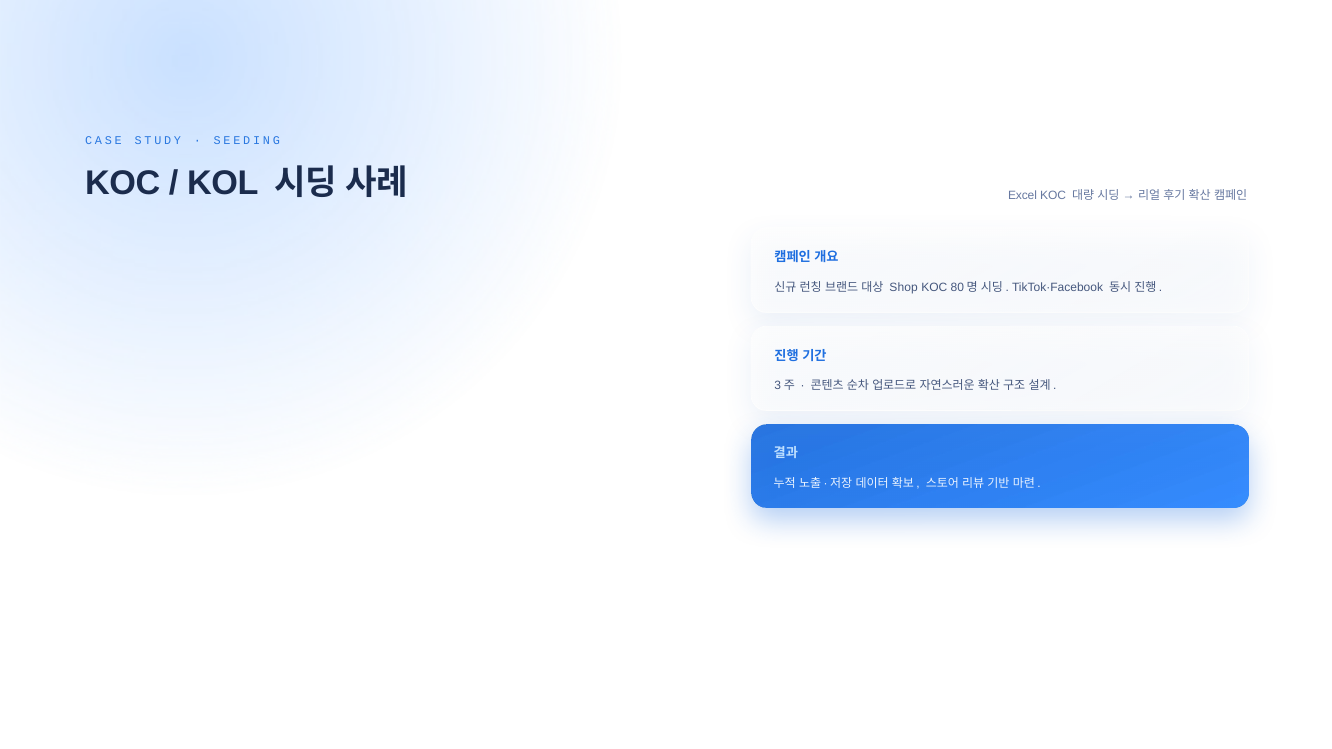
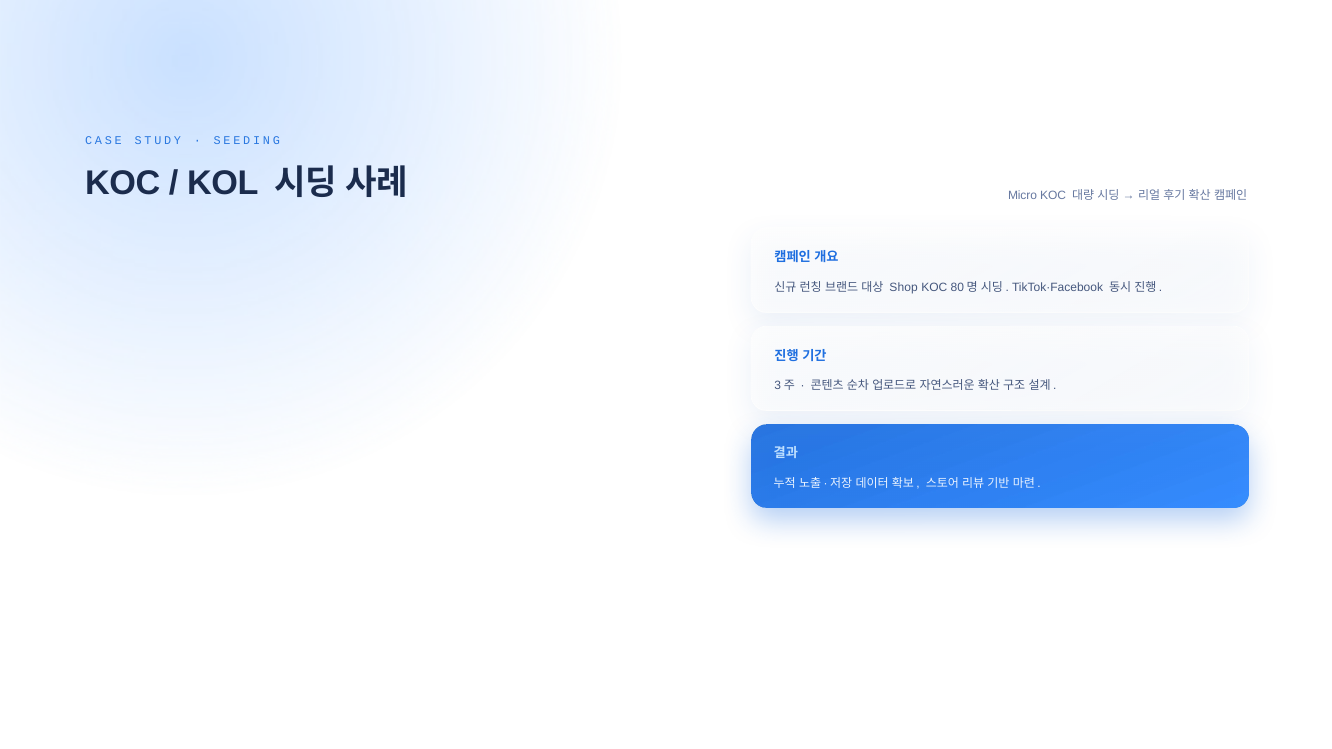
Excel: Excel -> Micro
